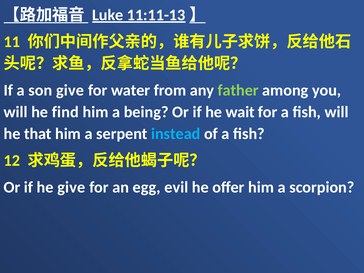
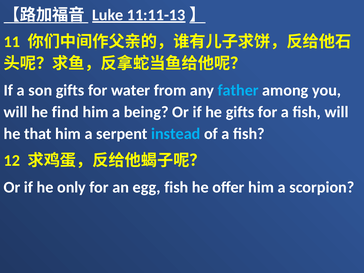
son give: give -> gifts
father colour: light green -> light blue
he wait: wait -> gifts
he give: give -> only
egg evil: evil -> fish
